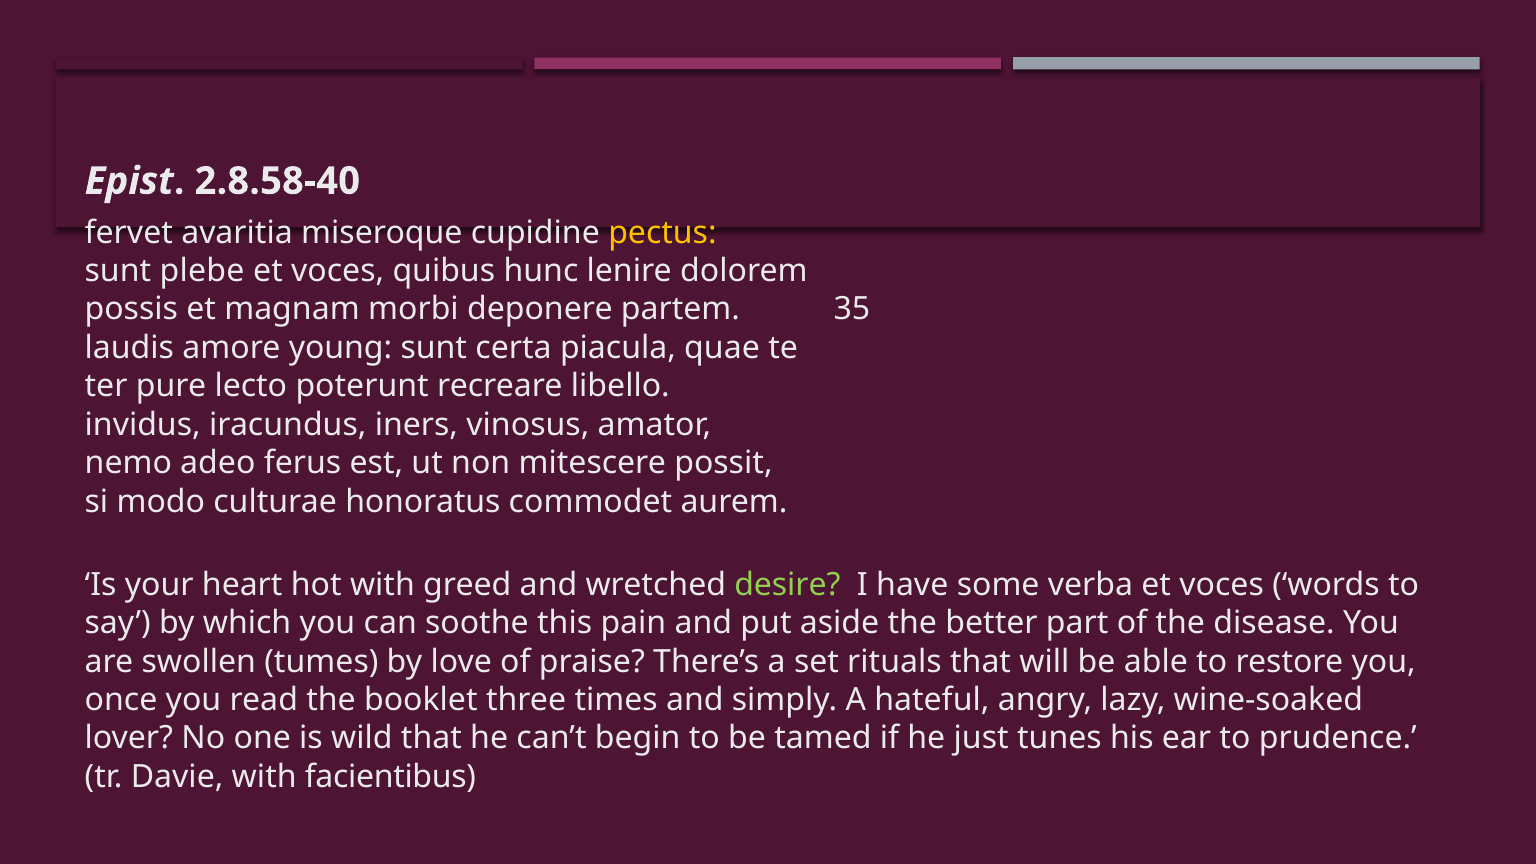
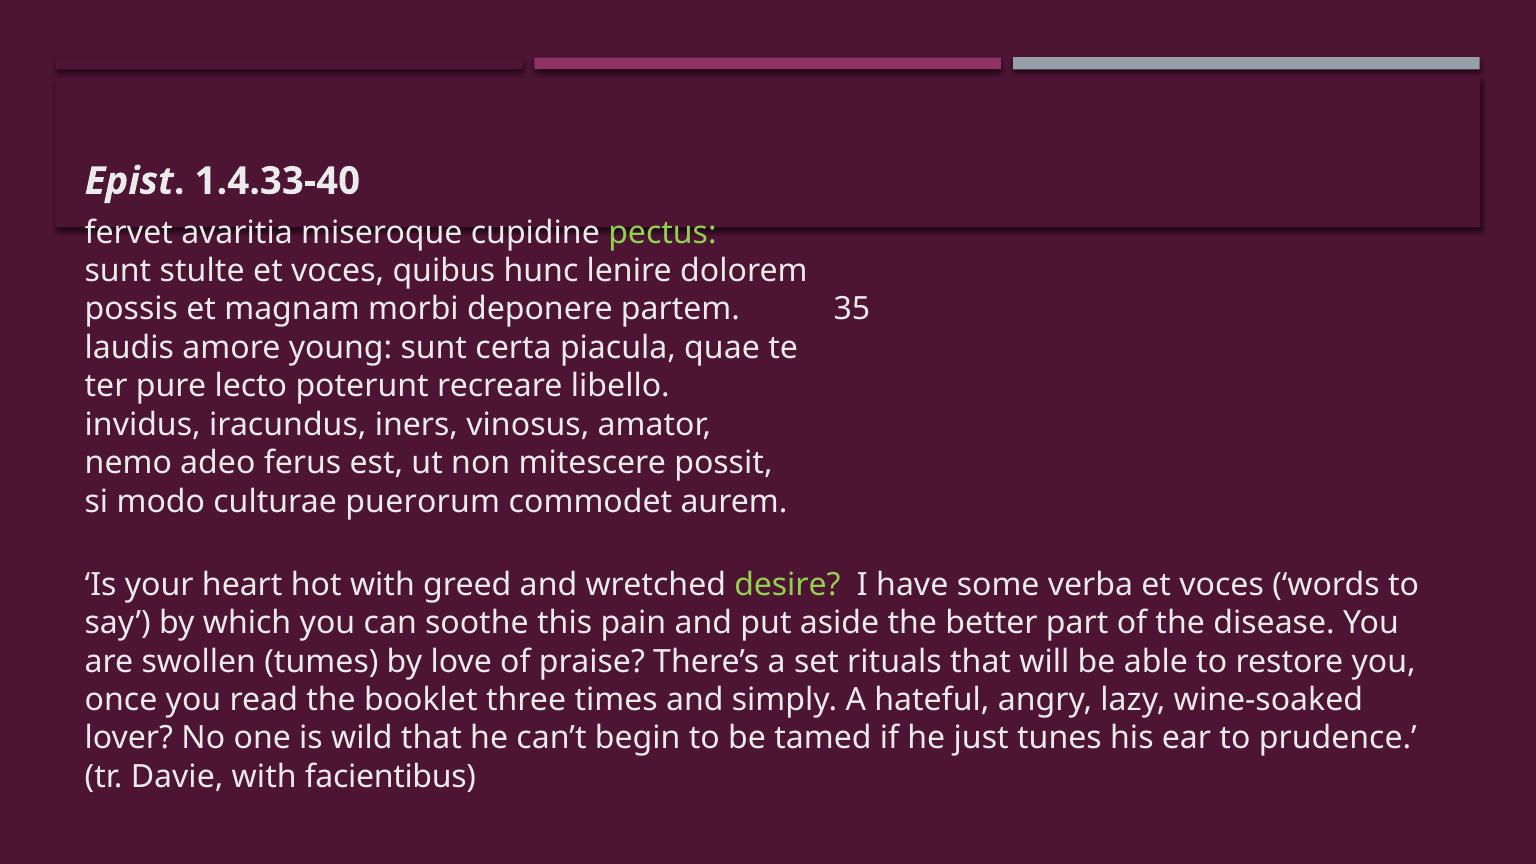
2.8.58-40: 2.8.58-40 -> 1.4.33-40
pectus colour: yellow -> light green
plebe: plebe -> stulte
honoratus: honoratus -> puerorum
